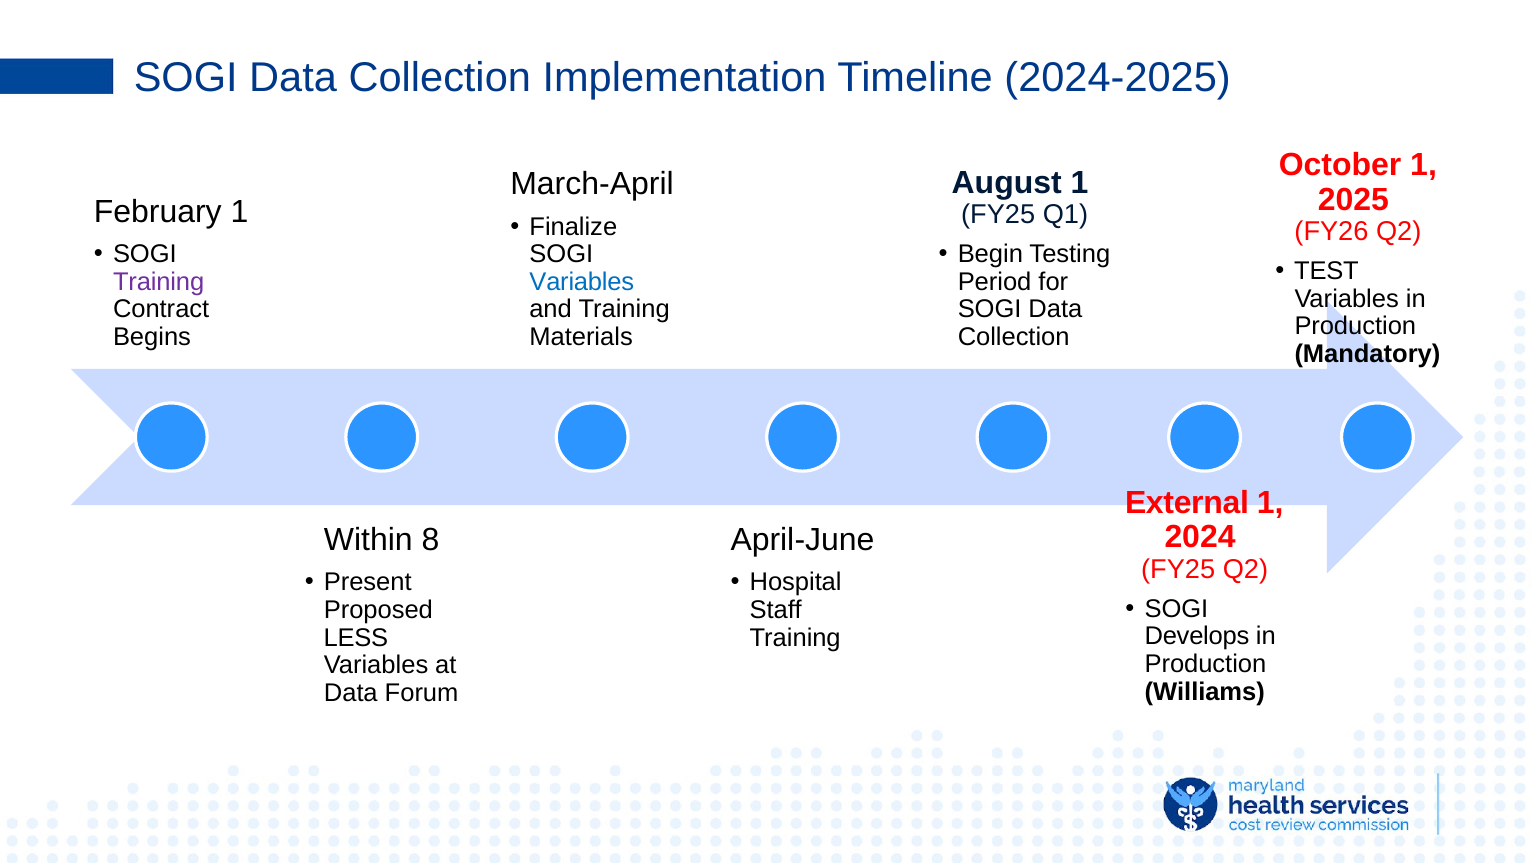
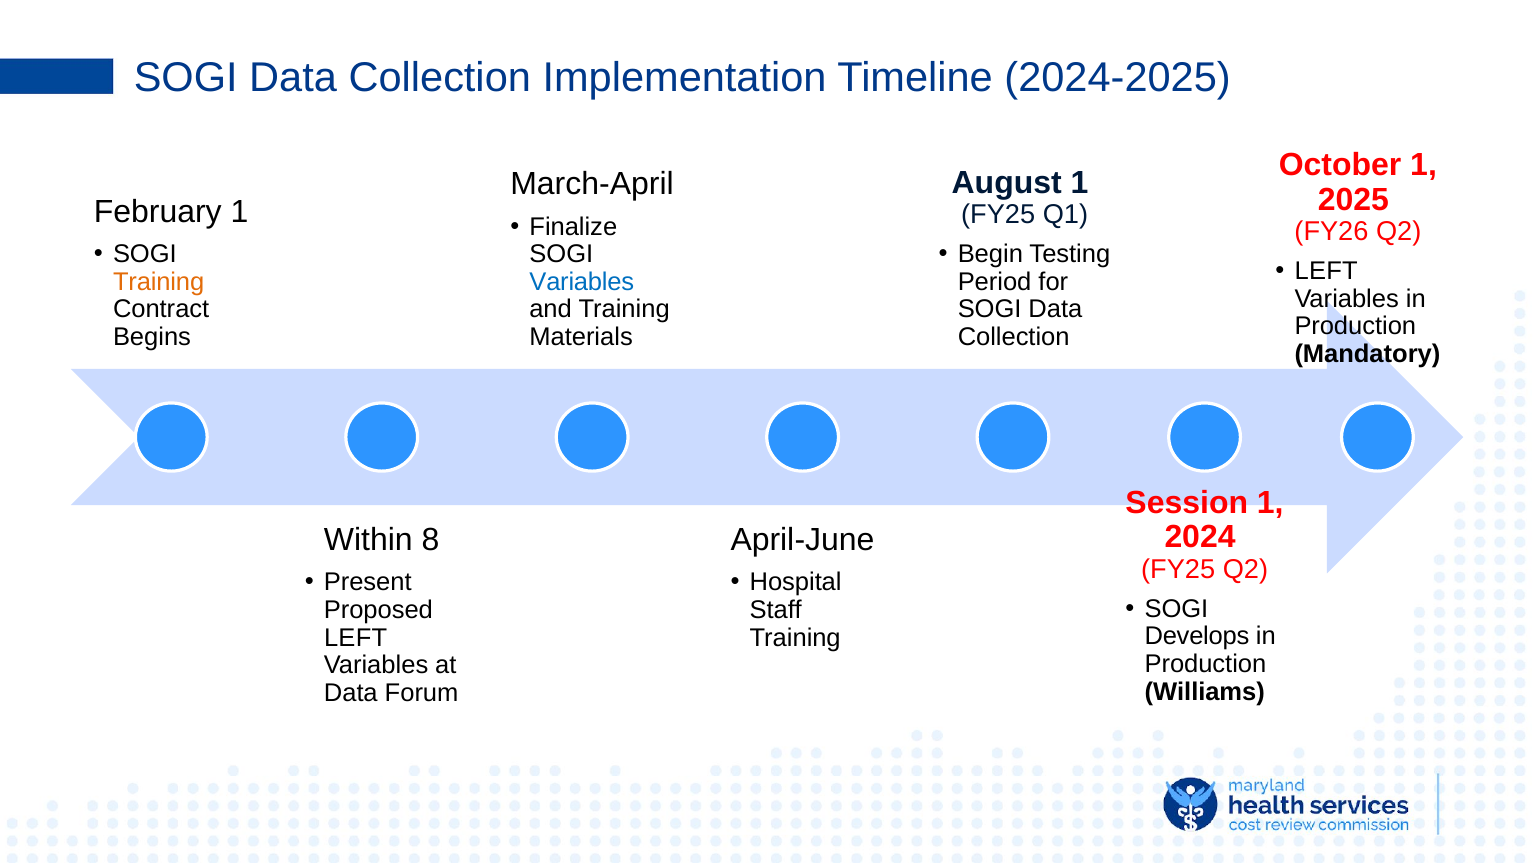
TEST at (1326, 271): TEST -> LEFT
Training at (159, 282) colour: purple -> orange
External: External -> Session
LESS at (356, 638): LESS -> LEFT
